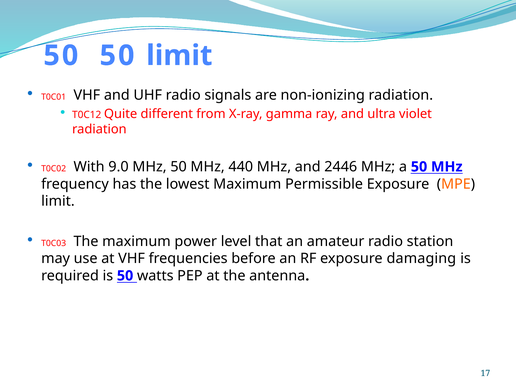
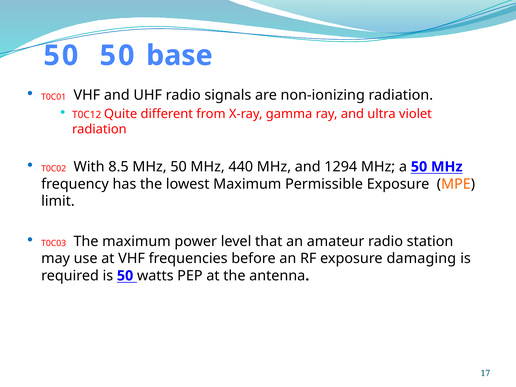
50 limit: limit -> base
9.0: 9.0 -> 8.5
2446: 2446 -> 1294
